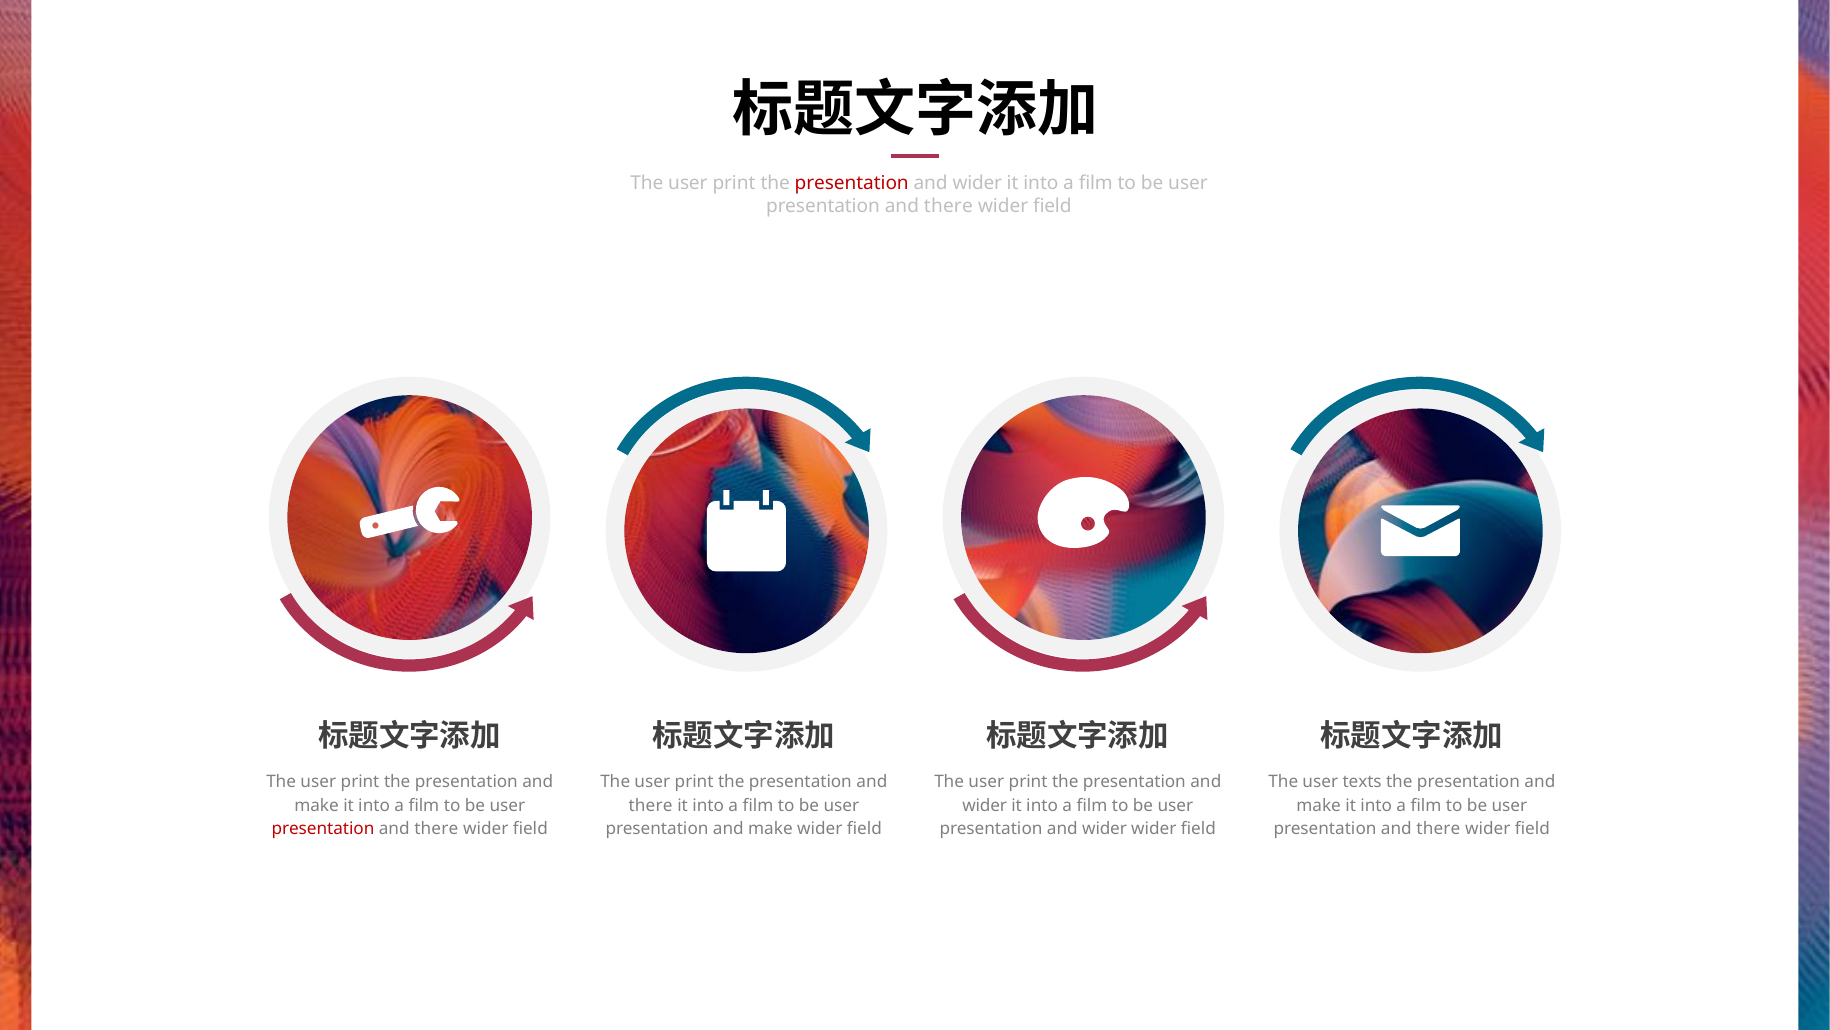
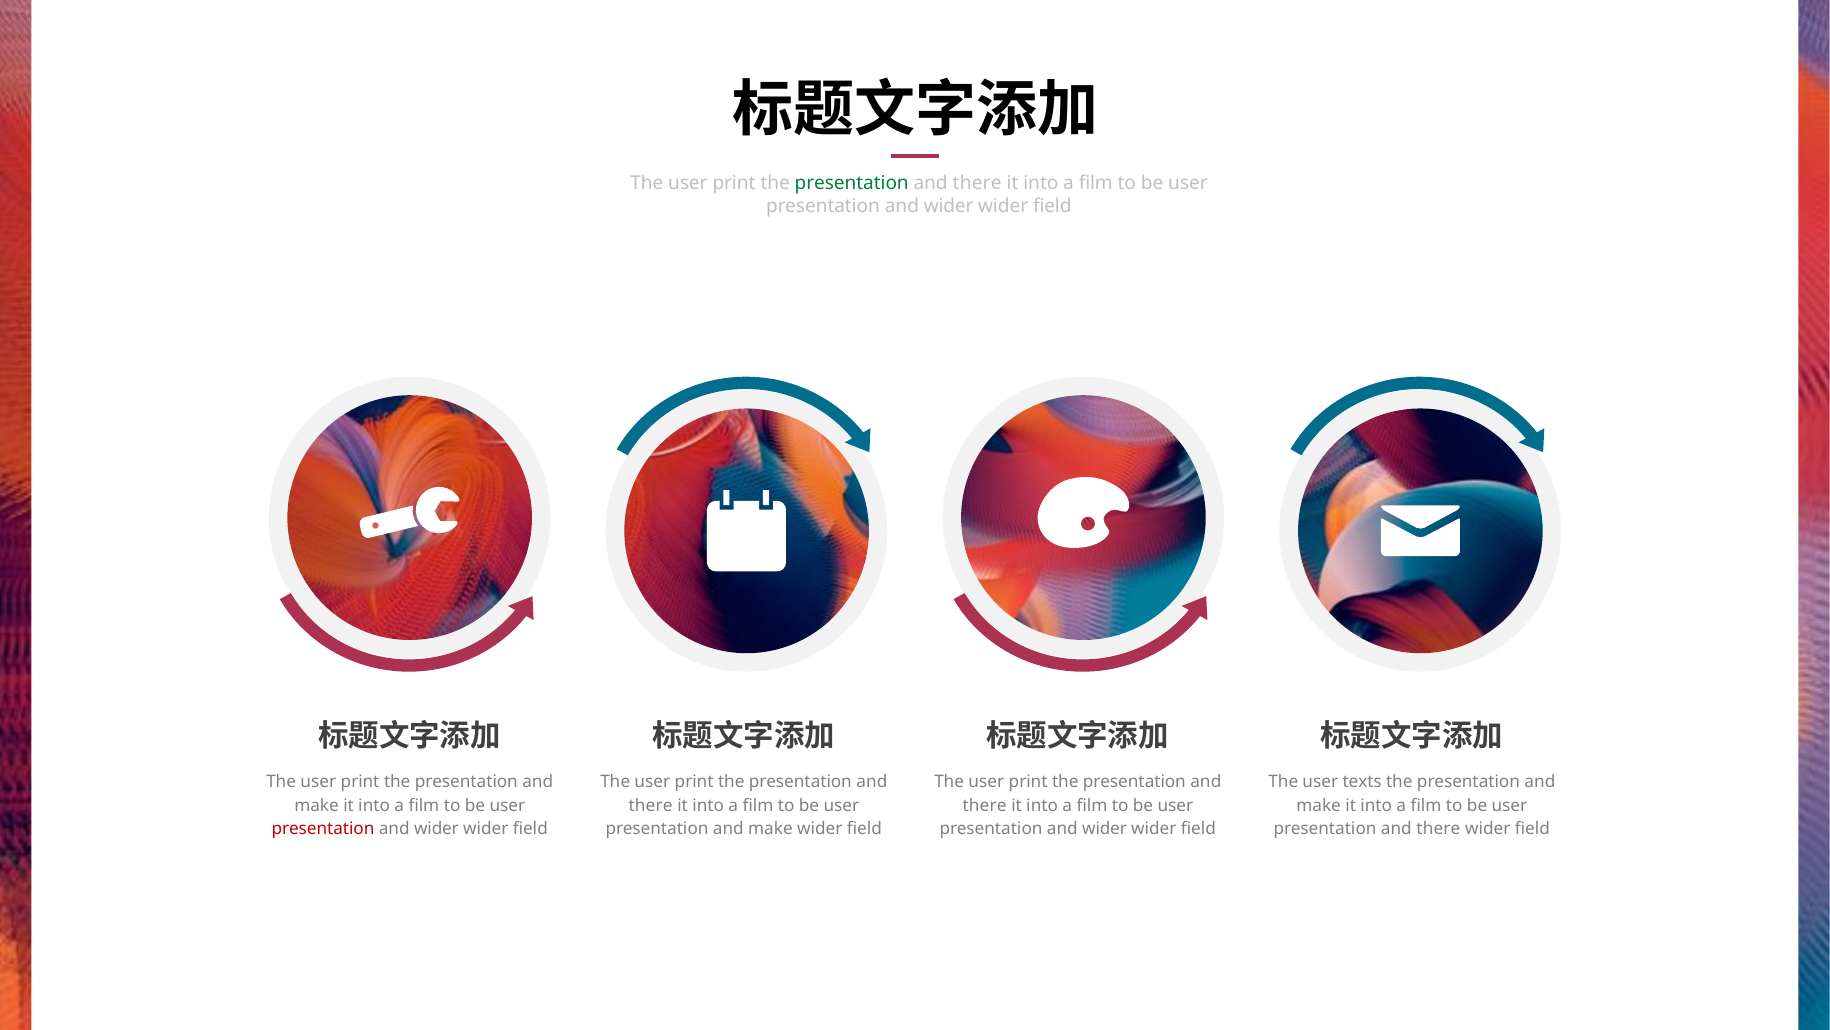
presentation at (852, 183) colour: red -> green
wider at (977, 183): wider -> there
there at (948, 206): there -> wider
wider at (985, 805): wider -> there
there at (436, 829): there -> wider
